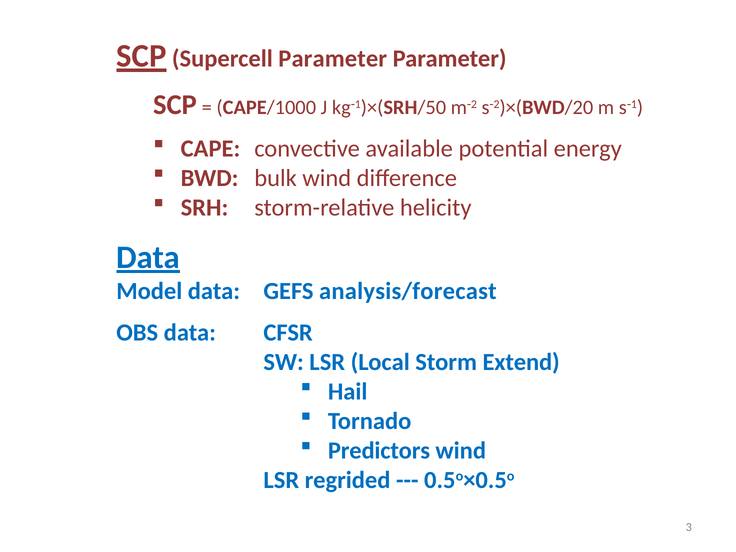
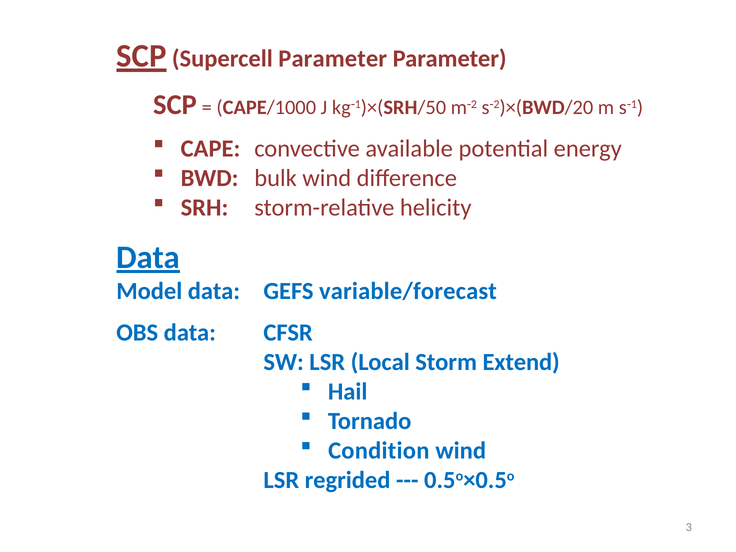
analysis/forecast: analysis/forecast -> variable/forecast
Predictors: Predictors -> Condition
